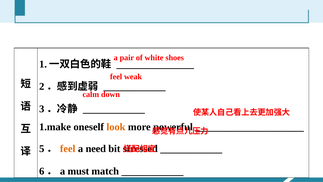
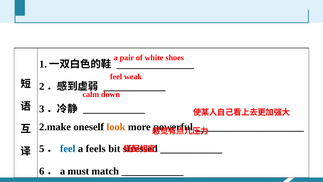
1.make: 1.make -> 2.make
feel at (68, 149) colour: orange -> blue
need: need -> feels
